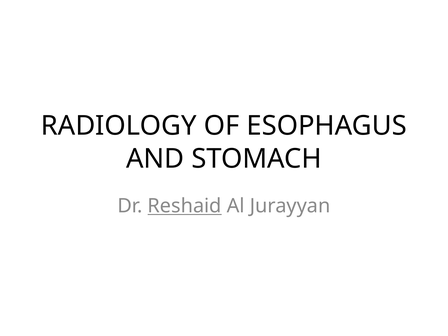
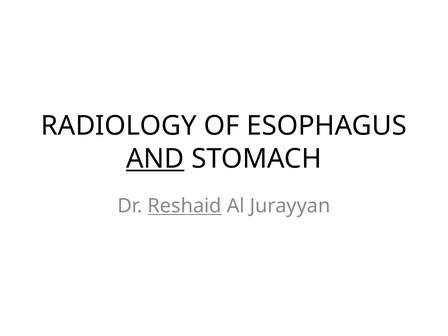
AND underline: none -> present
